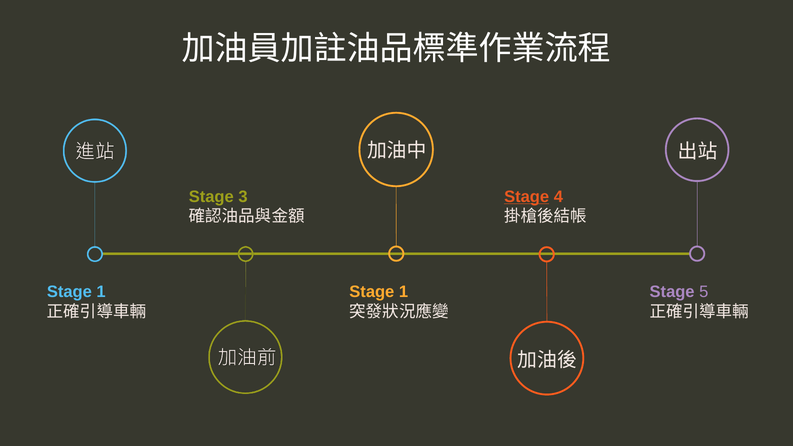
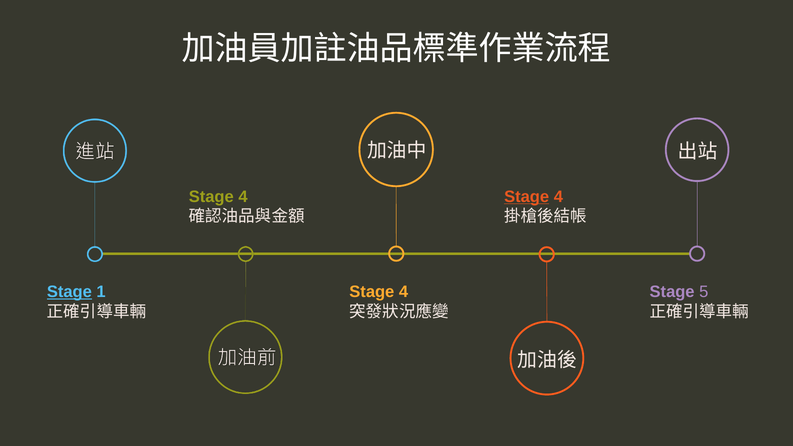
3 at (243, 197): 3 -> 4
Stage at (69, 292) underline: none -> present
1 at (404, 292): 1 -> 4
